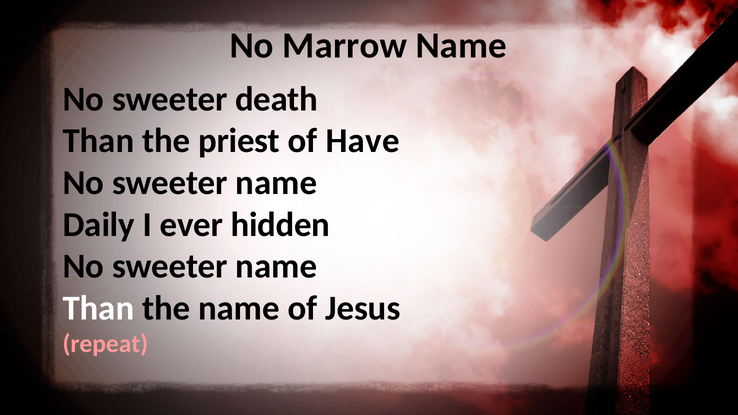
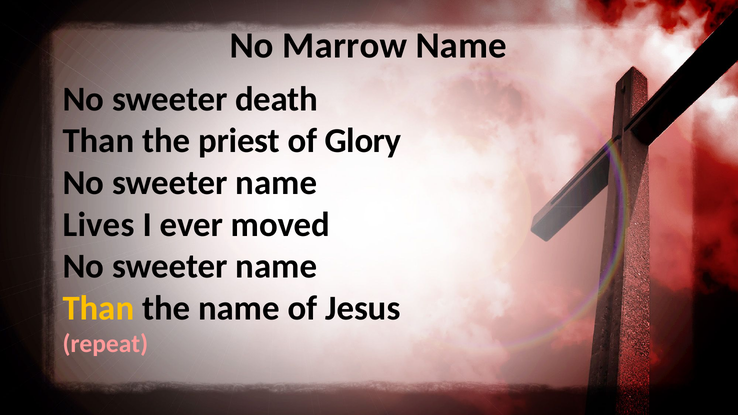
Have: Have -> Glory
Daily: Daily -> Lives
hidden: hidden -> moved
Than at (98, 308) colour: white -> yellow
